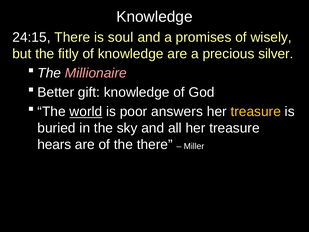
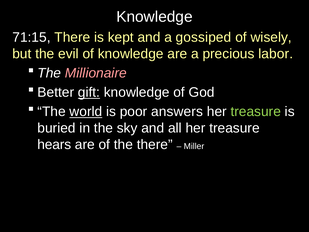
24:15: 24:15 -> 71:15
soul: soul -> kept
promises: promises -> gossiped
fitly: fitly -> evil
silver: silver -> labor
gift underline: none -> present
treasure at (256, 112) colour: yellow -> light green
